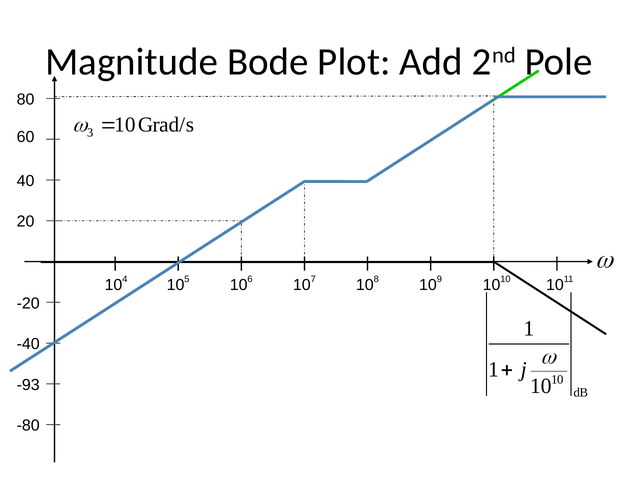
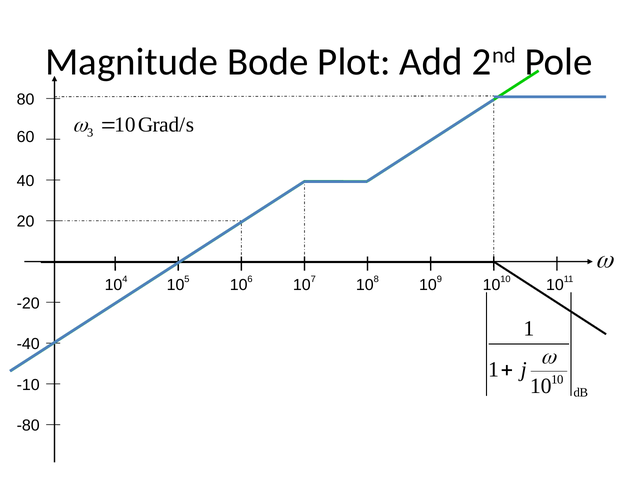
-93: -93 -> -10
